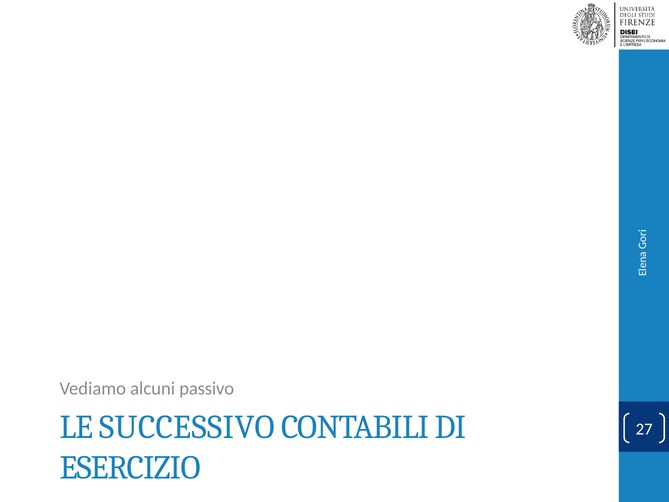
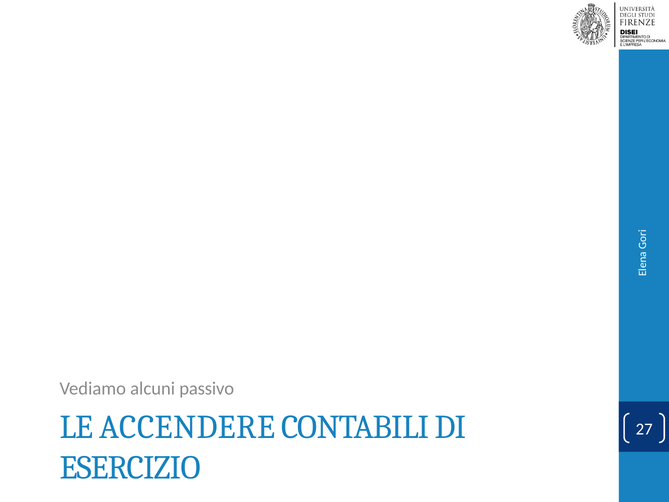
SUCCESSIVO: SUCCESSIVO -> ACCENDERE
